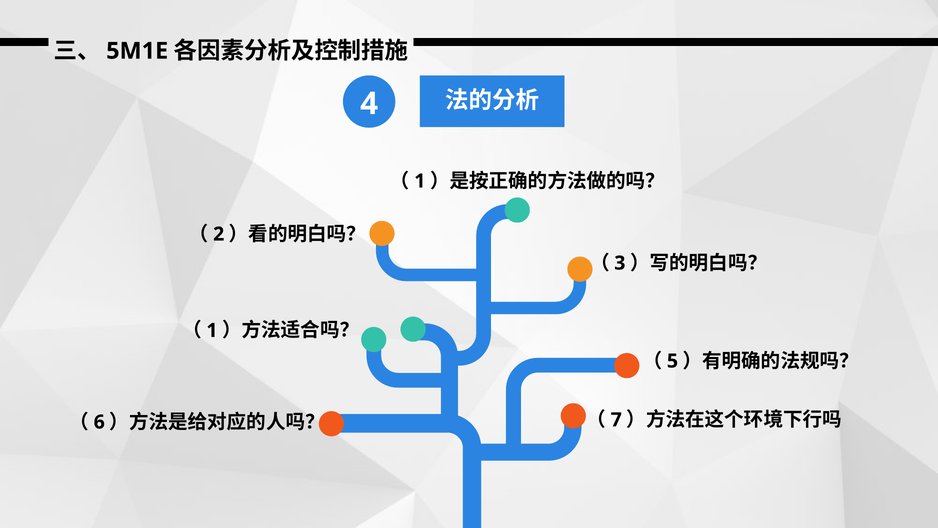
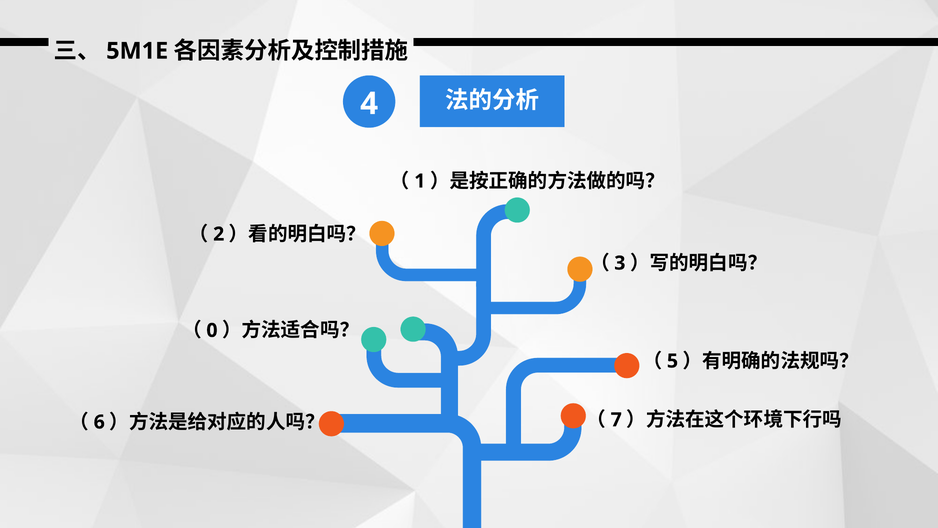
1 at (212, 330): 1 -> 0
